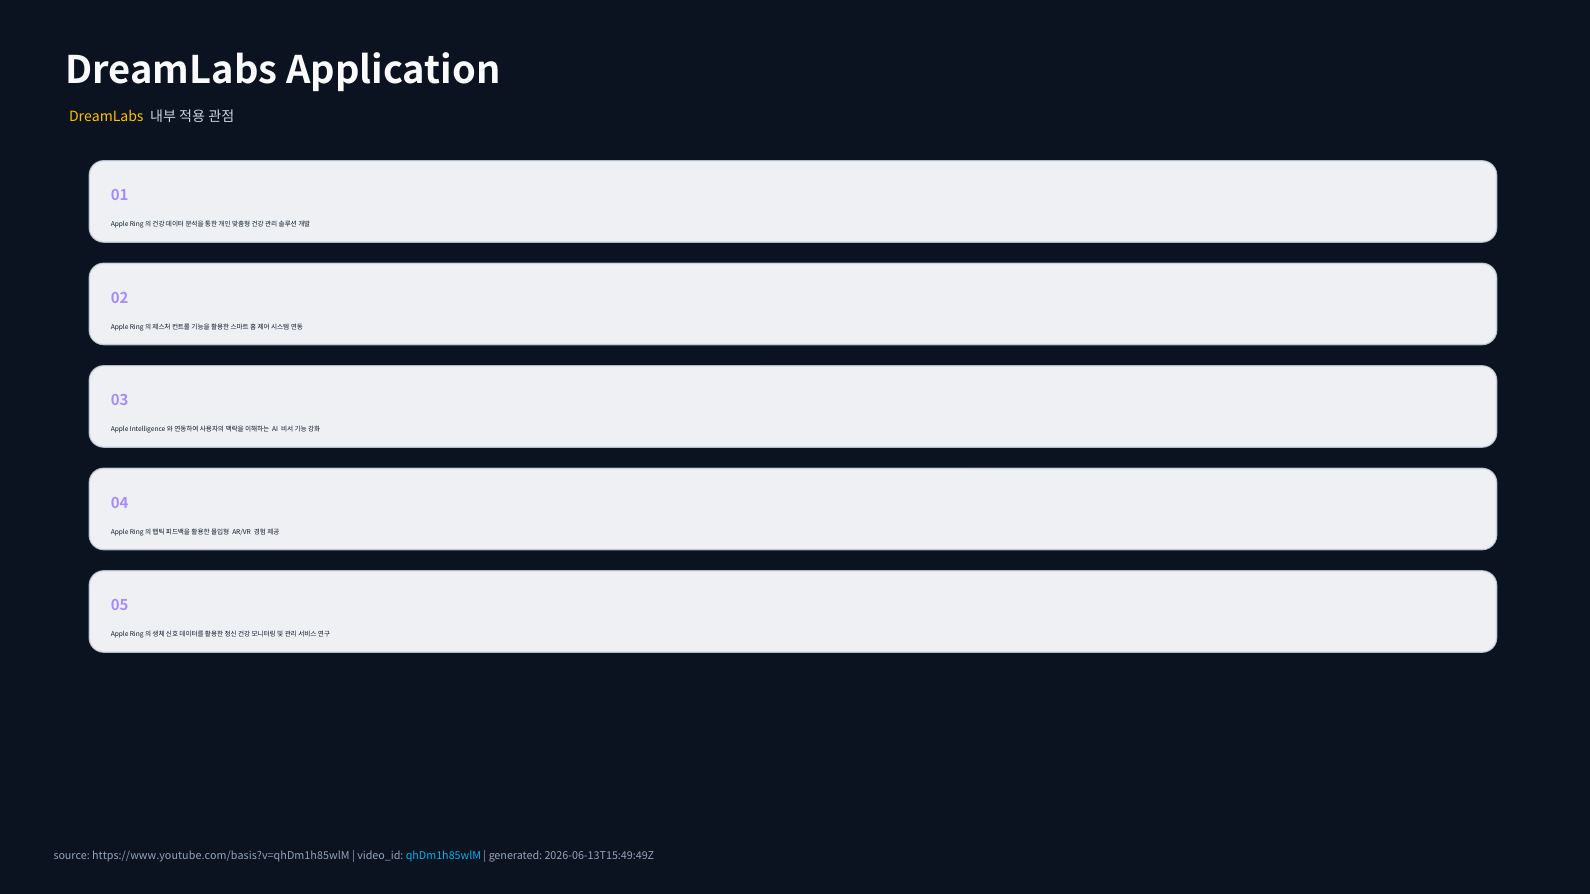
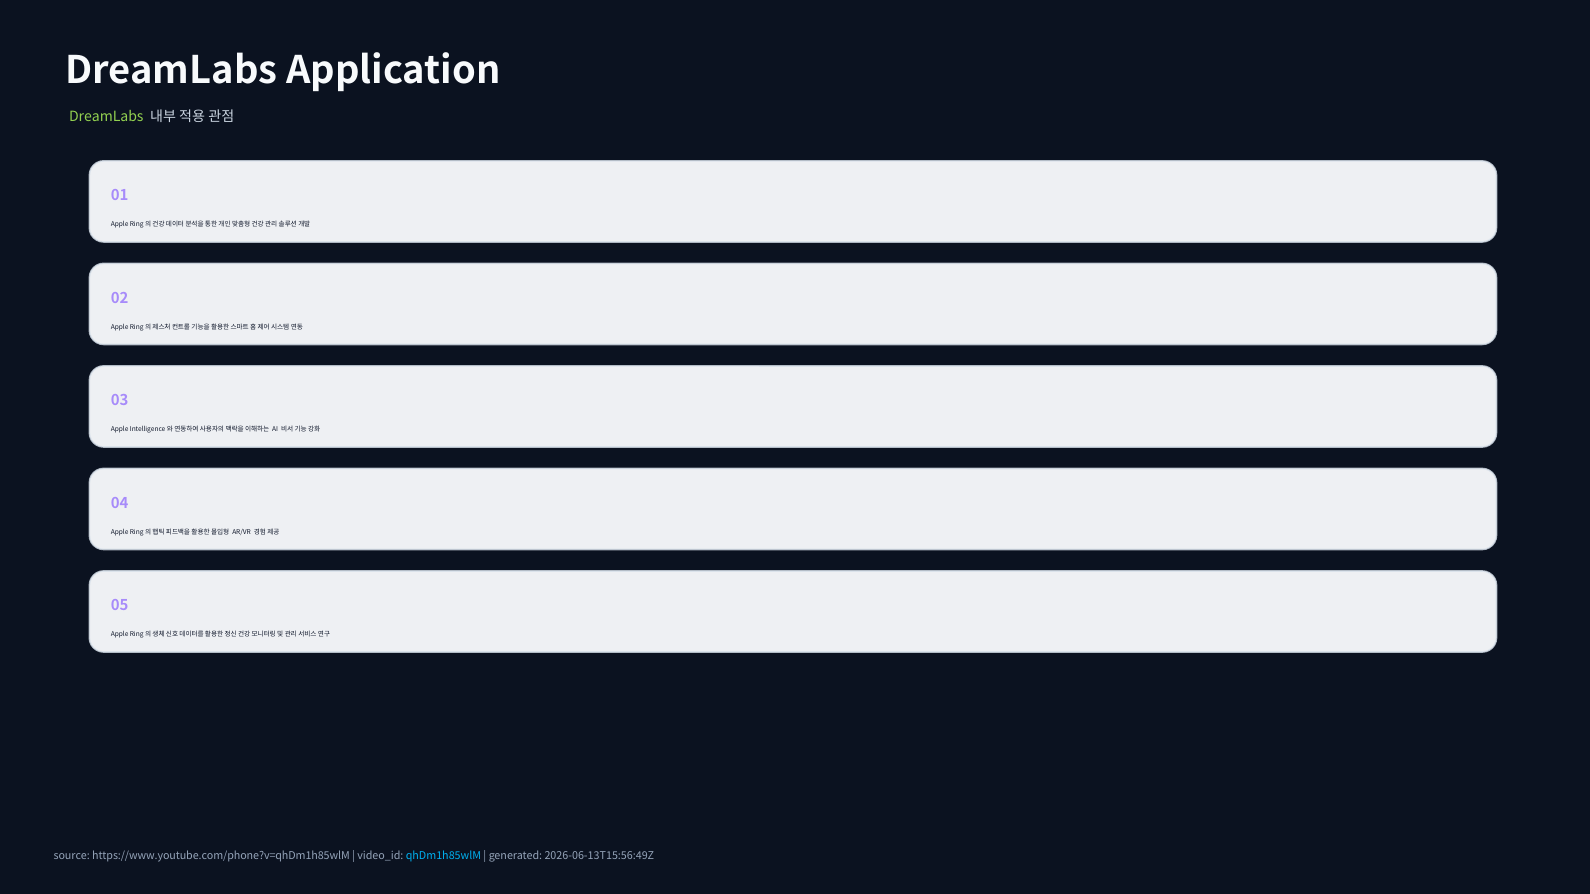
DreamLabs at (106, 117) colour: yellow -> light green
https://www.youtube.com/basis?v=qhDm1h85wlM: https://www.youtube.com/basis?v=qhDm1h85wlM -> https://www.youtube.com/phone?v=qhDm1h85wlM
2026-06-13T15:49:49Z: 2026-06-13T15:49:49Z -> 2026-06-13T15:56:49Z
